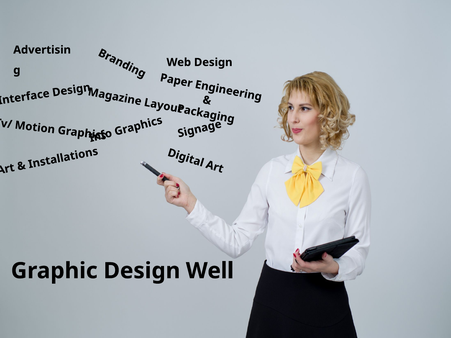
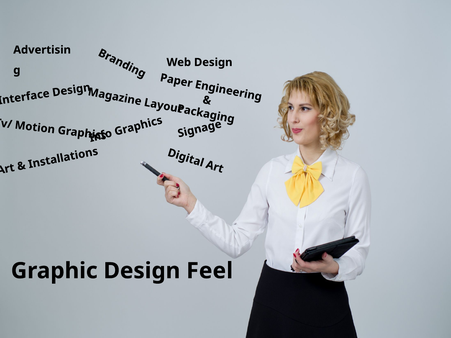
Well: Well -> Feel
